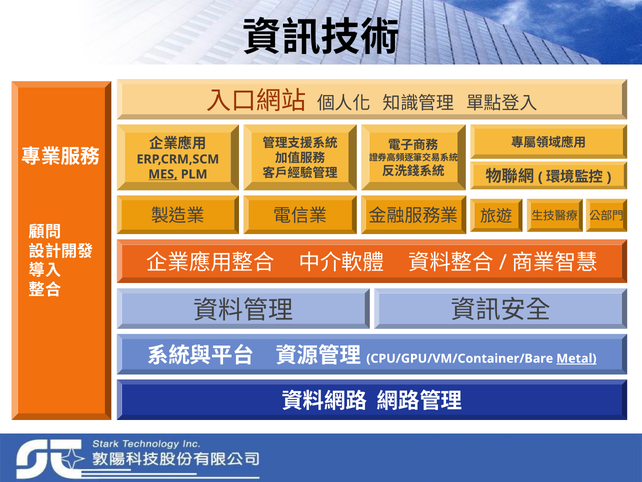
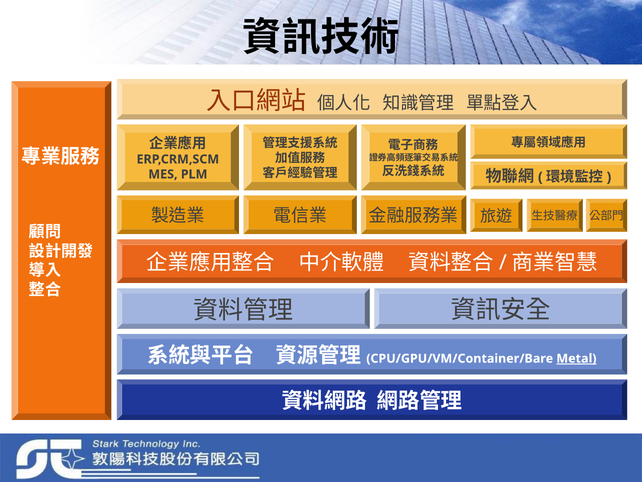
MES underline: present -> none
